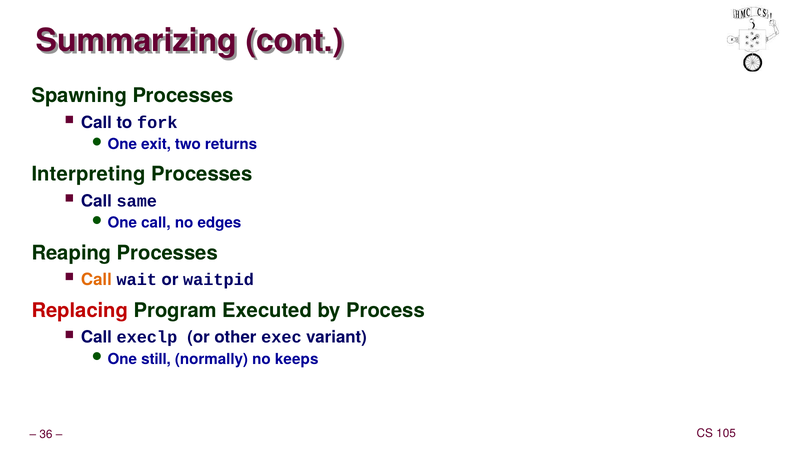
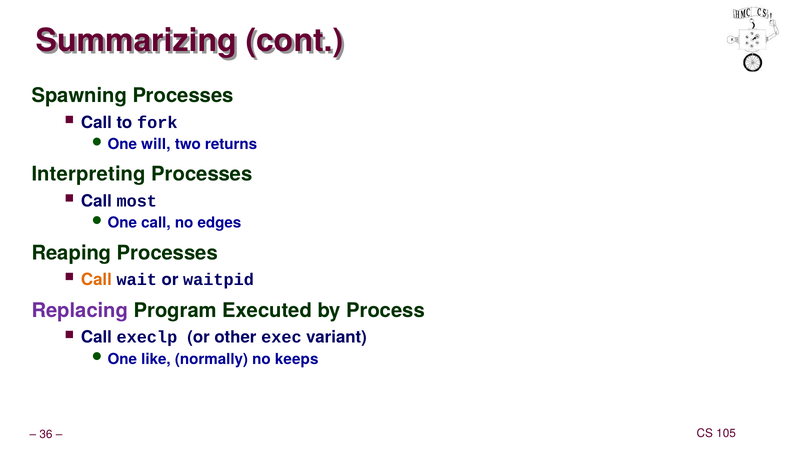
exit: exit -> will
same: same -> most
Replacing colour: red -> purple
still: still -> like
